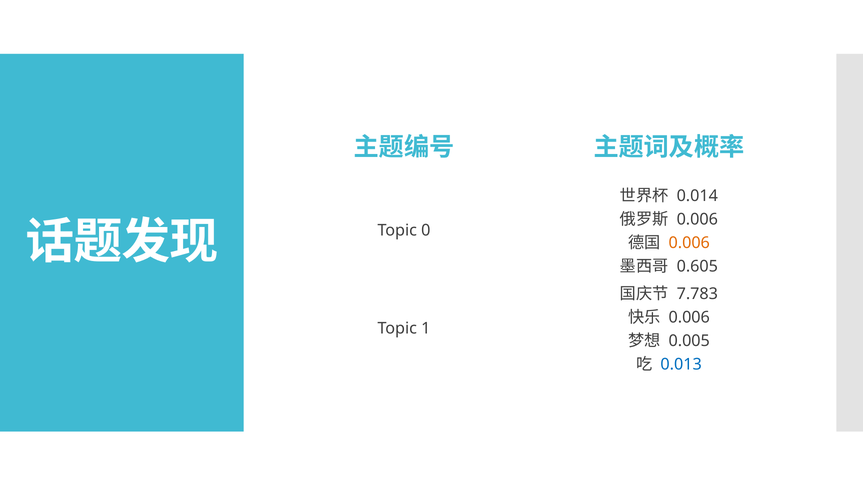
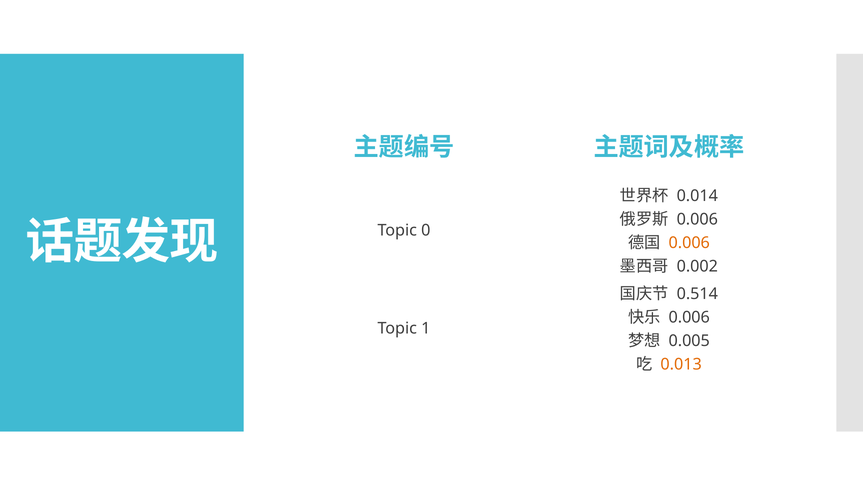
0.605: 0.605 -> 0.002
7.783: 7.783 -> 0.514
0.013 colour: blue -> orange
